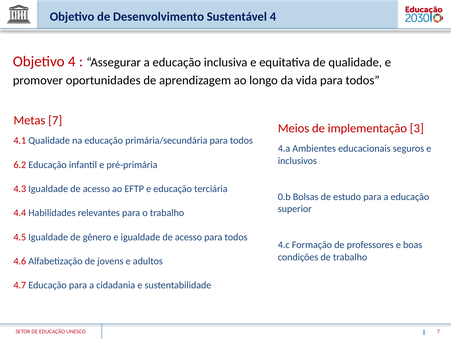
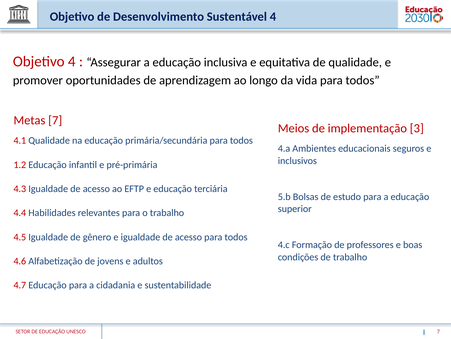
6.2: 6.2 -> 1.2
0.b: 0.b -> 5.b
